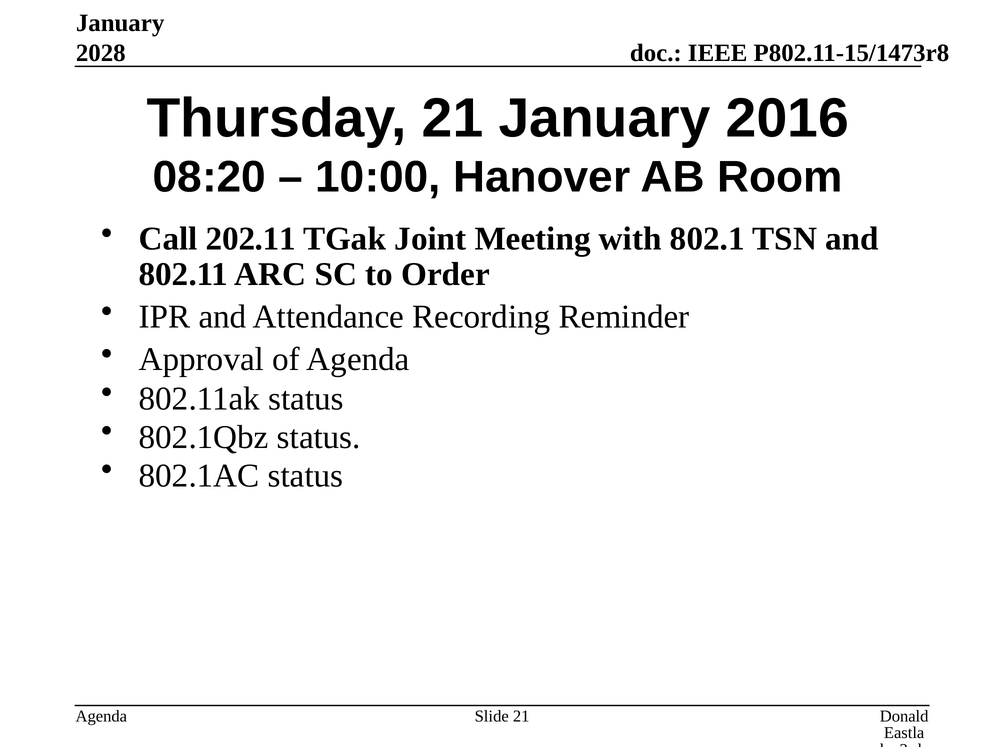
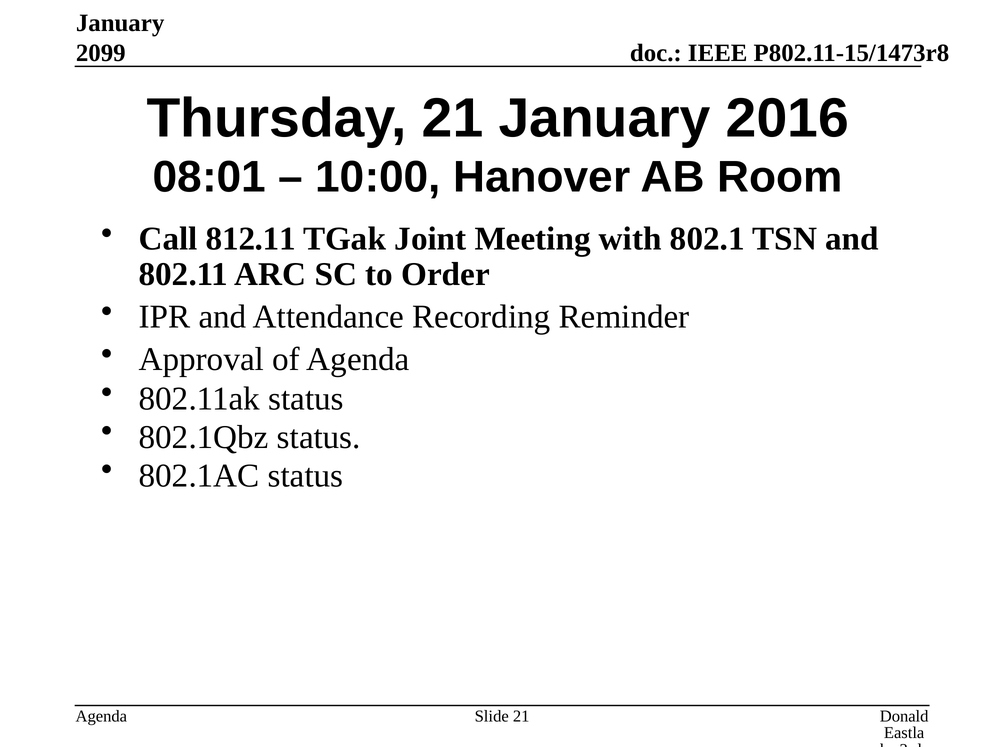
2028: 2028 -> 2099
08:20: 08:20 -> 08:01
202.11: 202.11 -> 812.11
